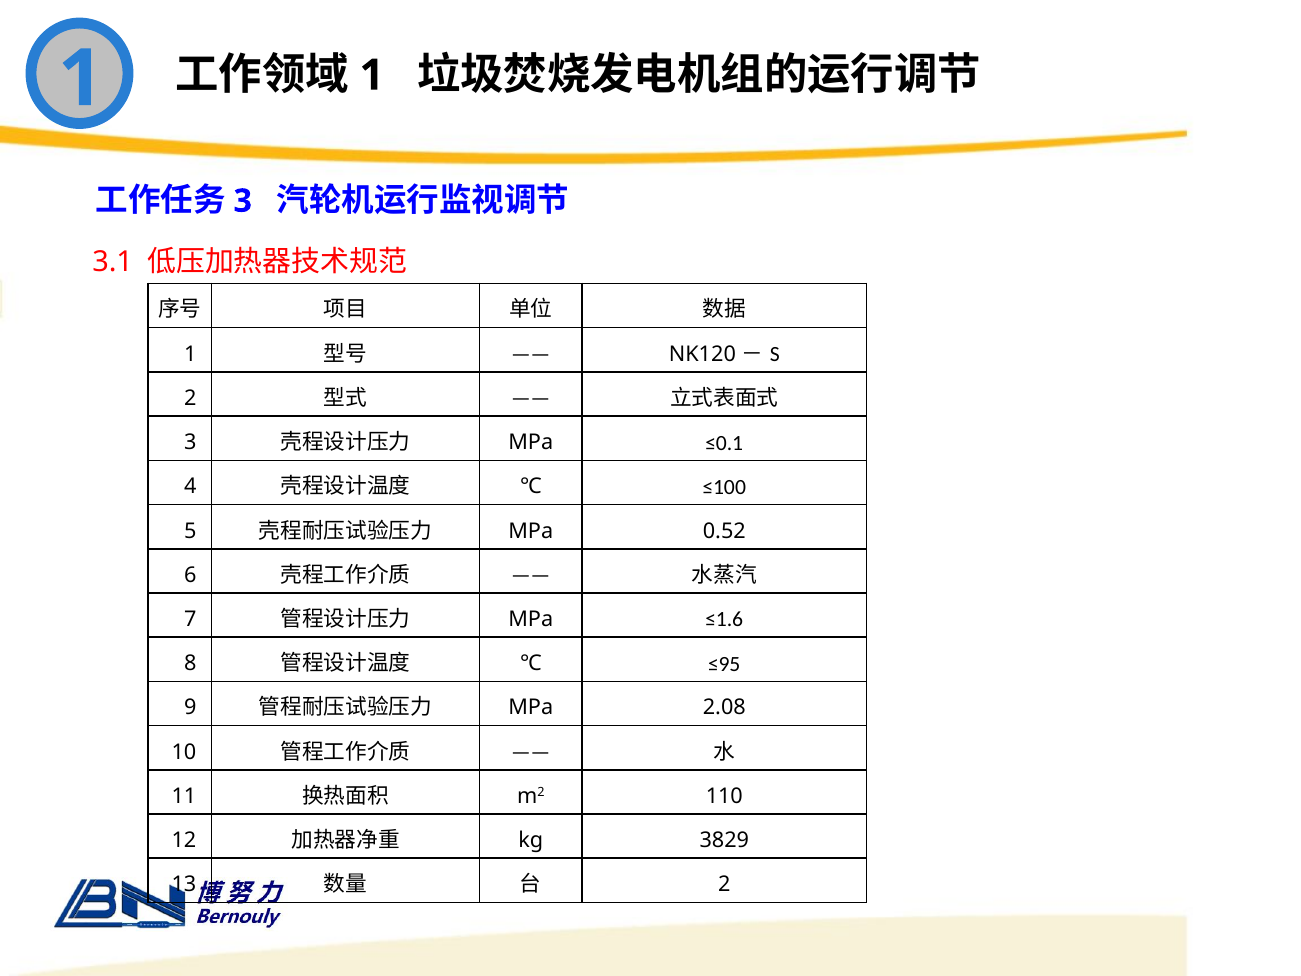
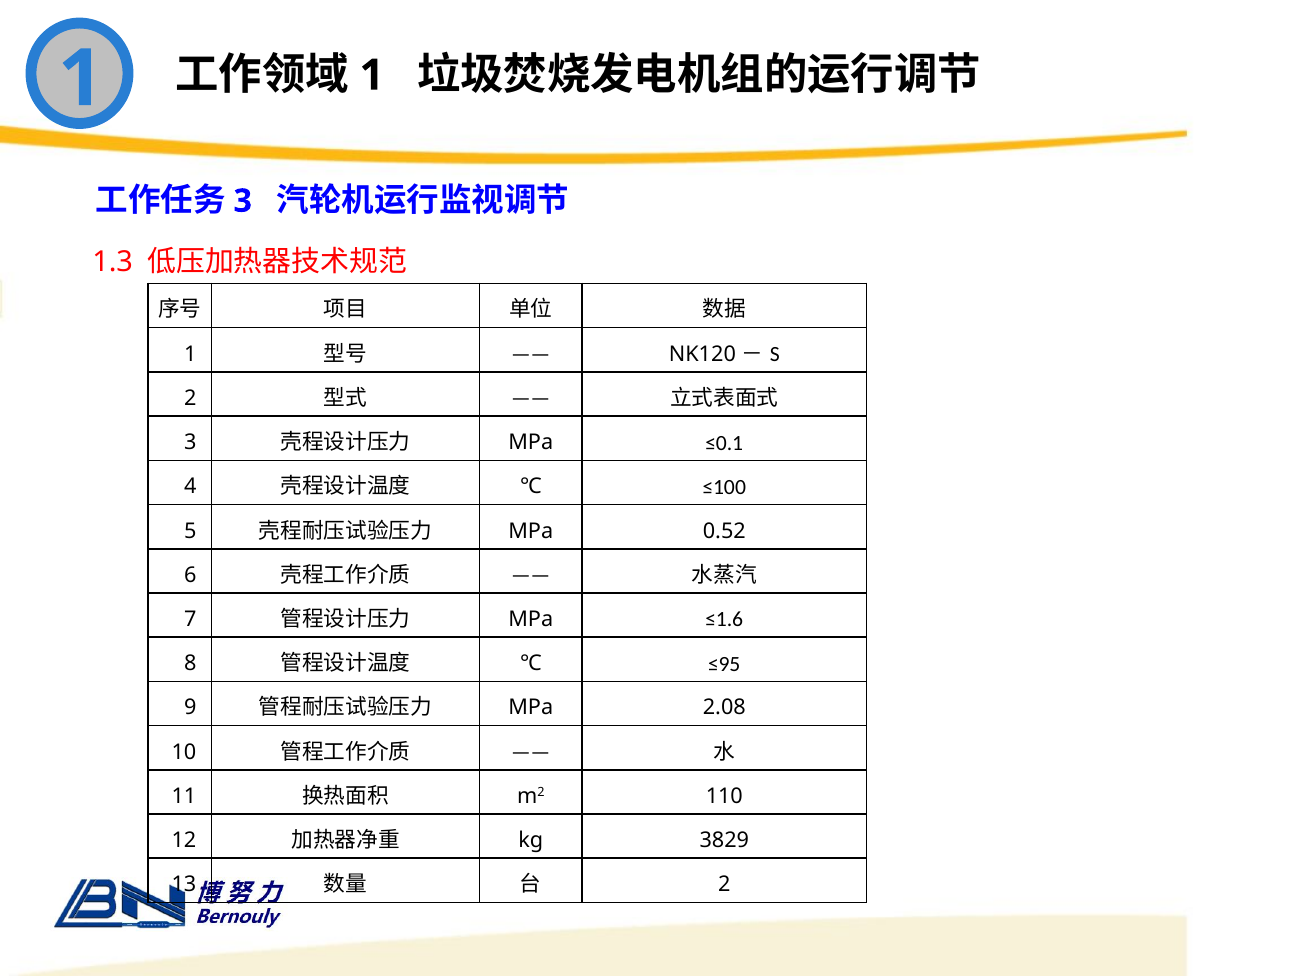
3.1: 3.1 -> 1.3
